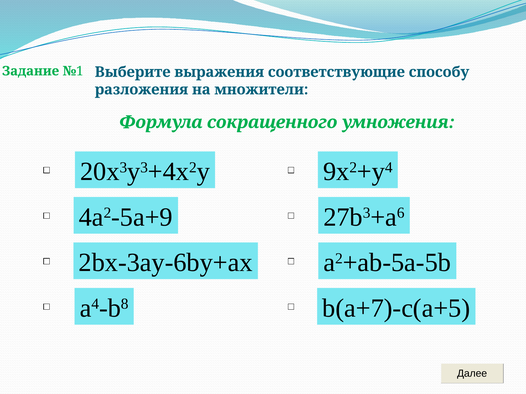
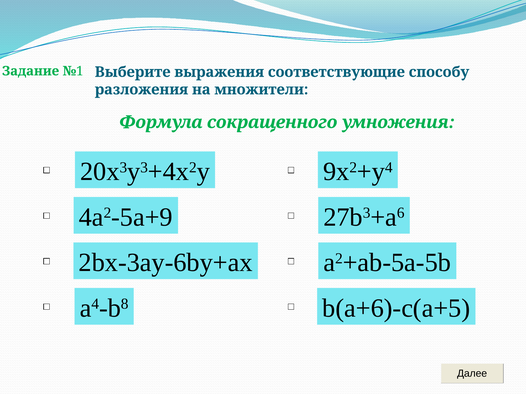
b(a+7)-c(a+5: b(a+7)-c(a+5 -> b(a+6)-c(a+5
